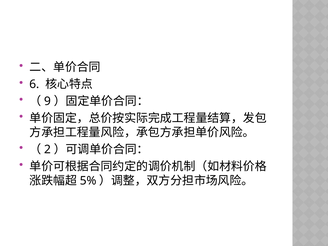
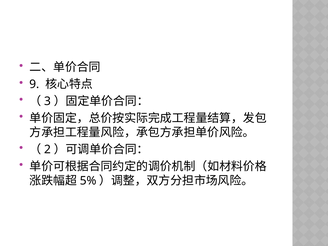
6: 6 -> 9
9: 9 -> 3
